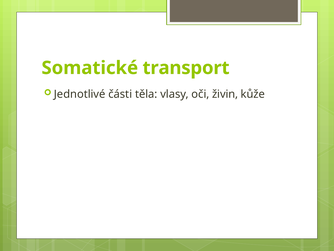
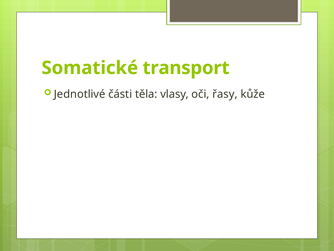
živin: živin -> řasy
